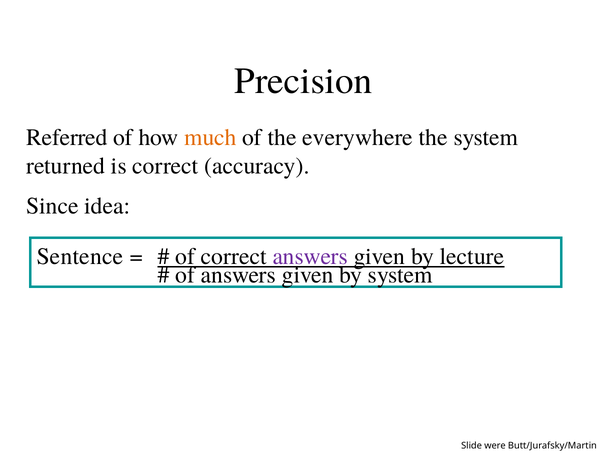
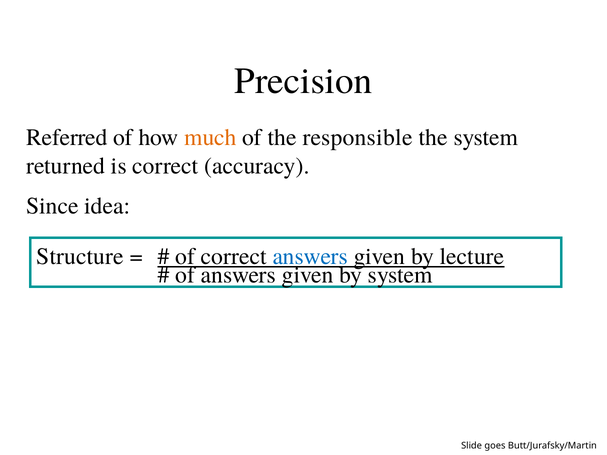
everywhere: everywhere -> responsible
Sentence: Sentence -> Structure
answers at (310, 257) colour: purple -> blue
were: were -> goes
